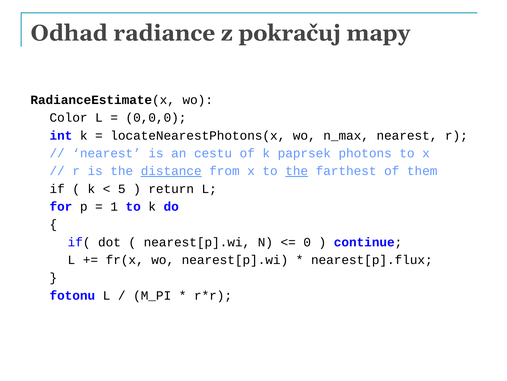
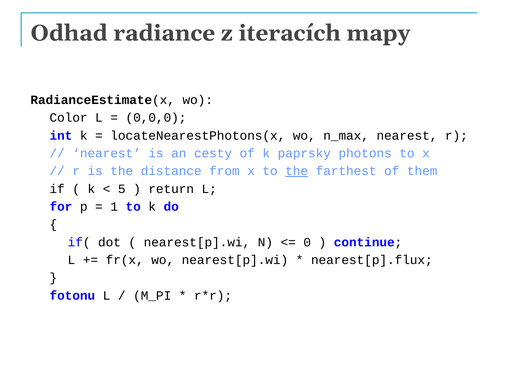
pokračuj: pokračuj -> iteracích
cestu: cestu -> cesty
paprsek: paprsek -> paprsky
distance underline: present -> none
